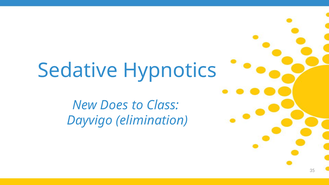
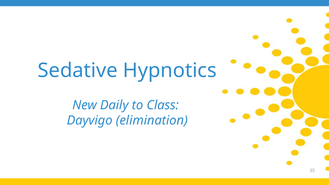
Does: Does -> Daily
